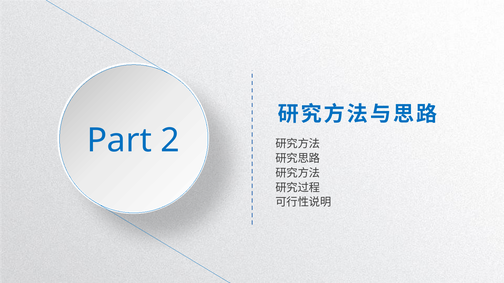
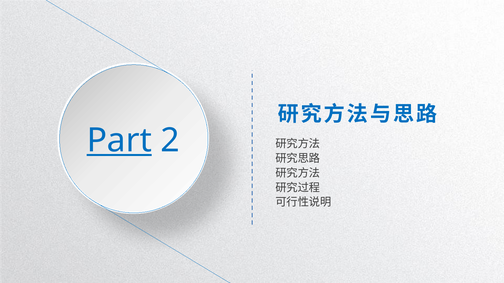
Part underline: none -> present
